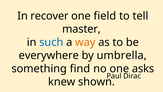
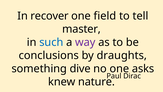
way colour: orange -> purple
everywhere: everywhere -> conclusions
umbrella: umbrella -> draughts
find: find -> dive
shown: shown -> nature
